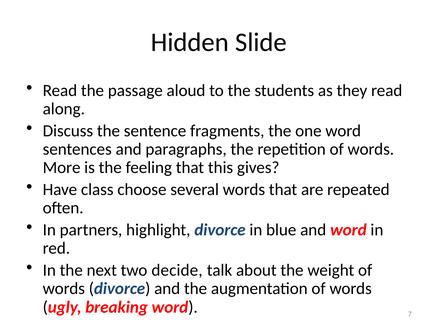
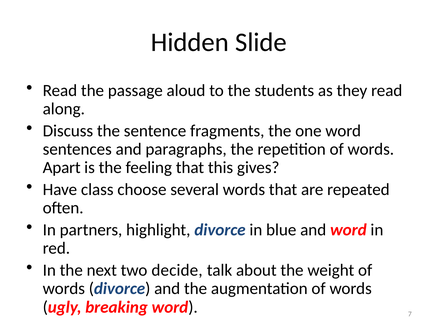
More: More -> Apart
